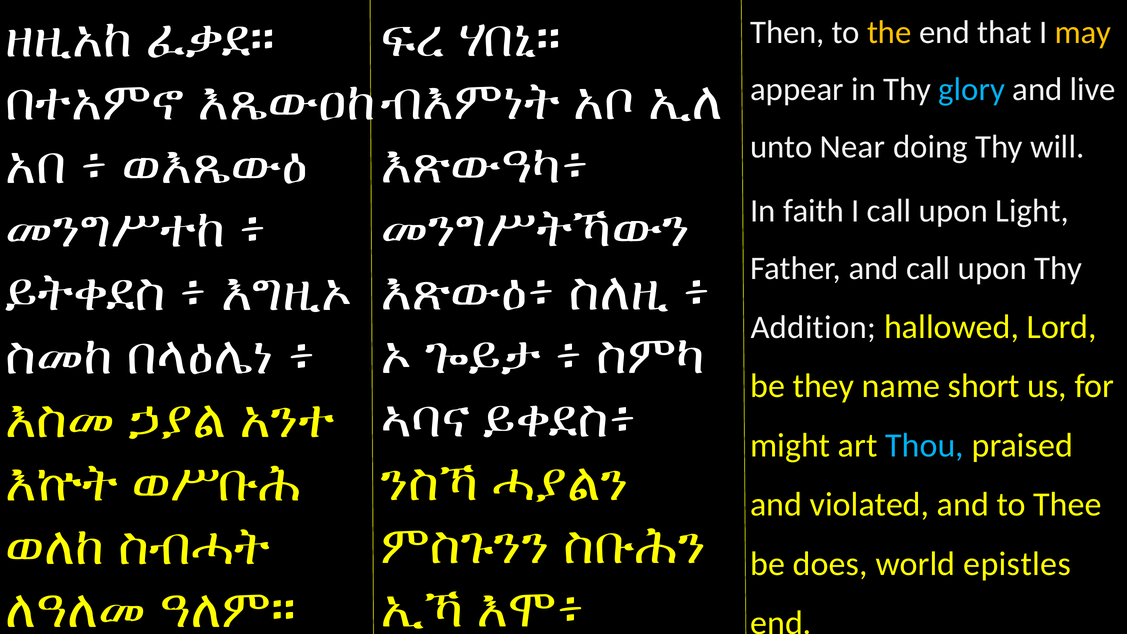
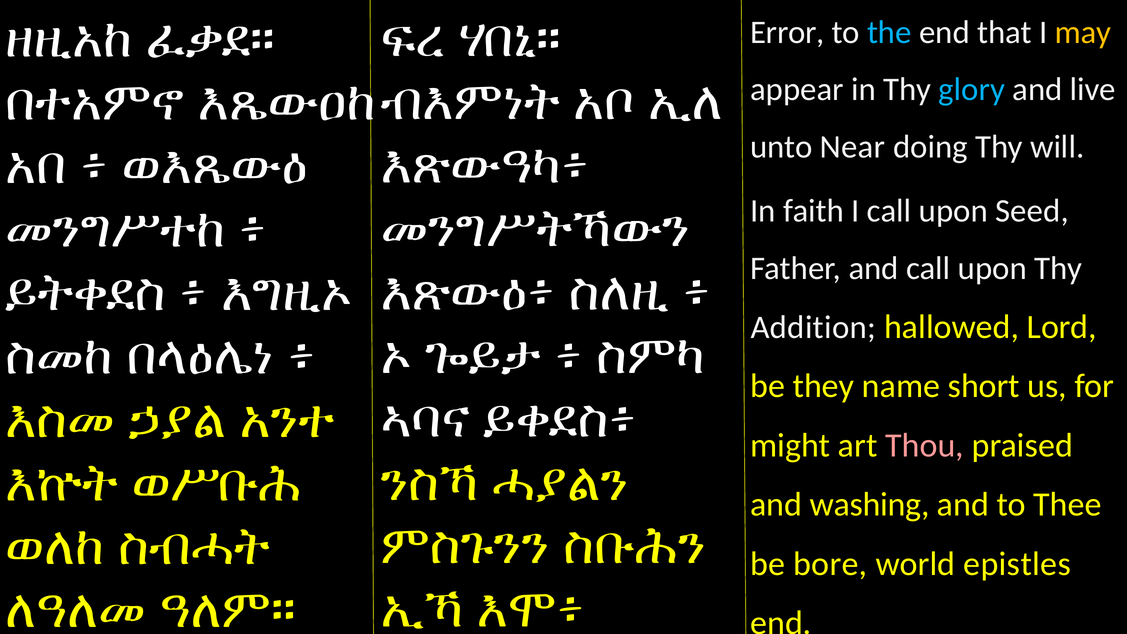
Then: Then -> Error
the colour: yellow -> light blue
Light: Light -> Seed
Thou colour: light blue -> pink
violated: violated -> washing
does: does -> bore
